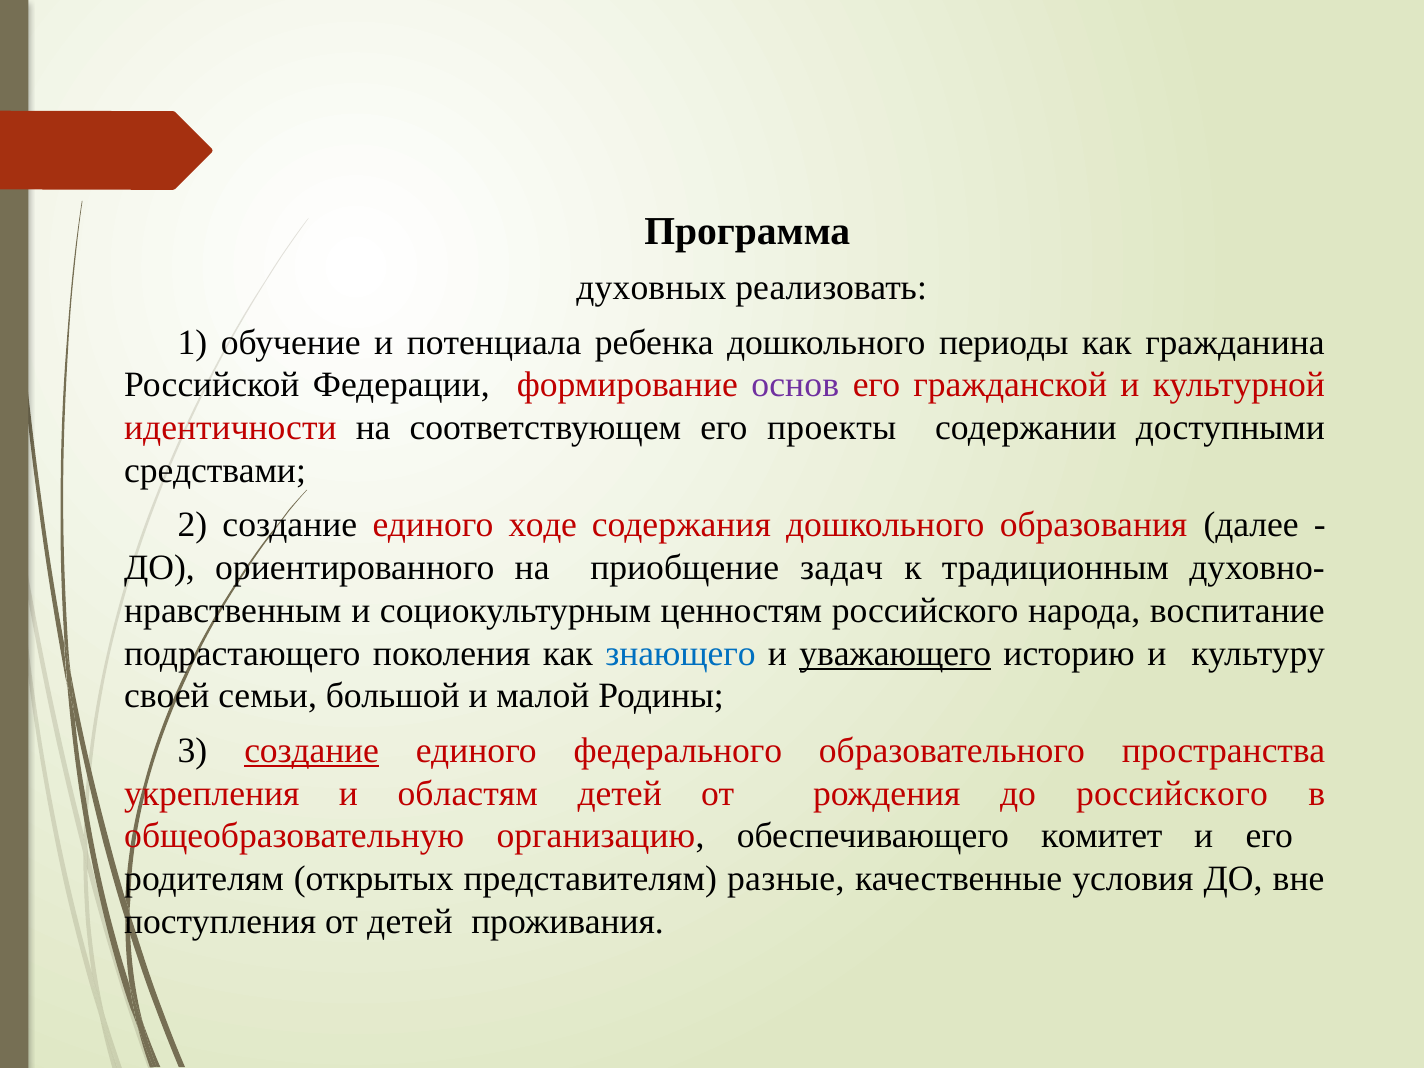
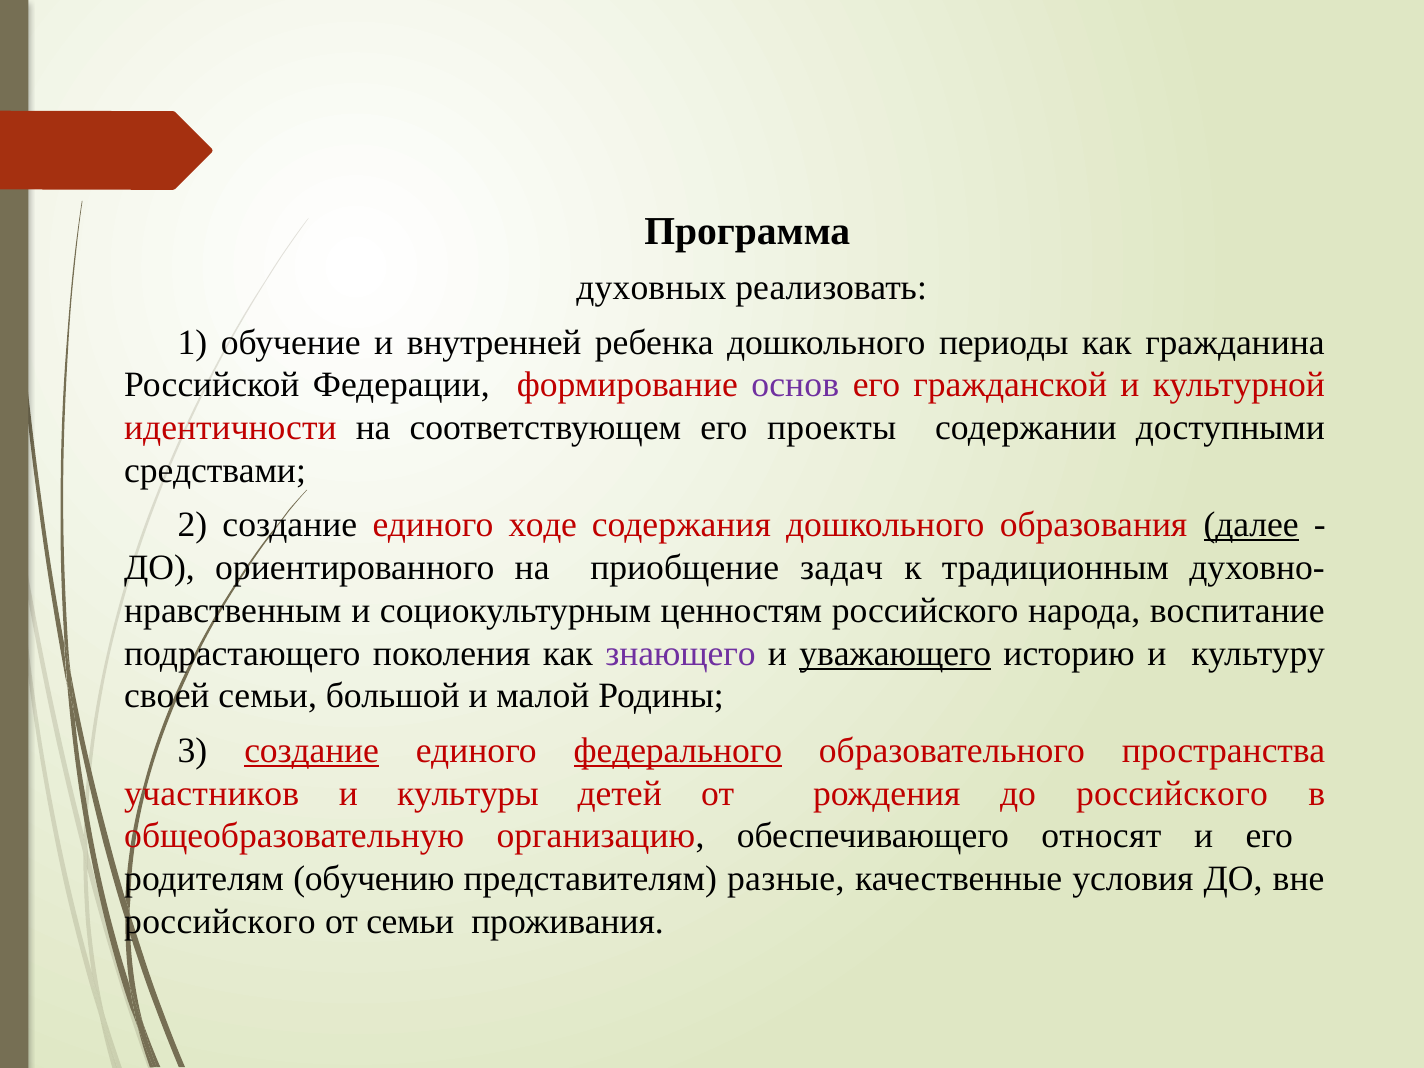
потенциала: потенциала -> внутренней
далее underline: none -> present
знающего colour: blue -> purple
федерального underline: none -> present
укрепления: укрепления -> участников
областям: областям -> культуры
комитет: комитет -> относят
открытых: открытых -> обучению
поступления at (220, 921): поступления -> российского
от детей: детей -> семьи
